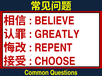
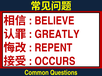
CHOOSE: CHOOSE -> OCCURS
